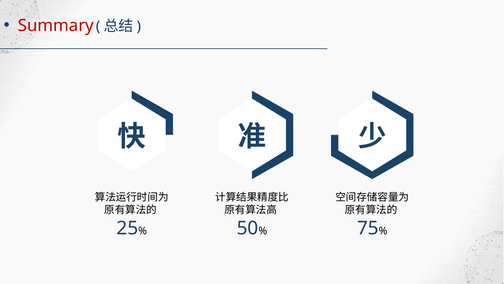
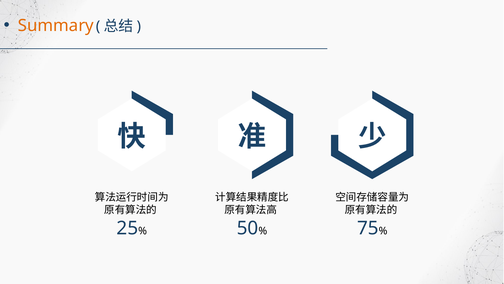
Summary colour: red -> orange
